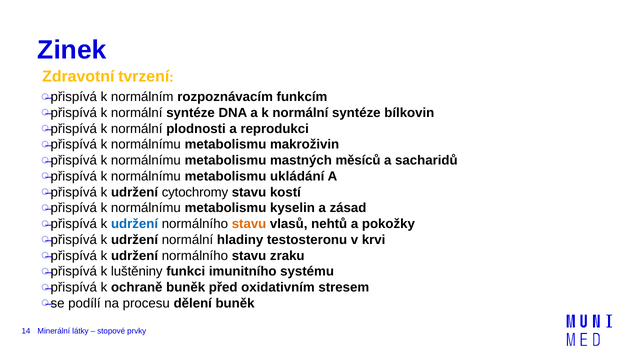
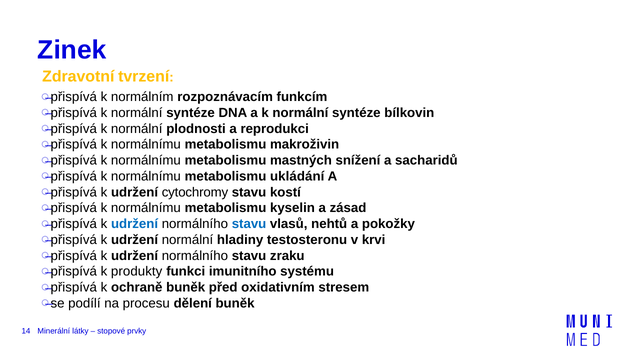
měsíců: měsíců -> snížení
stavu at (249, 224) colour: orange -> blue
luštěniny: luštěniny -> produkty
